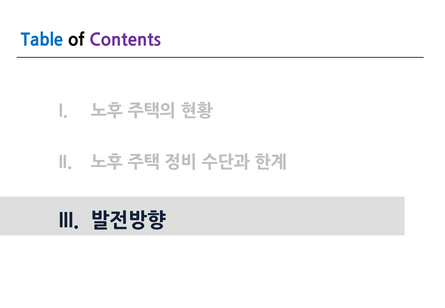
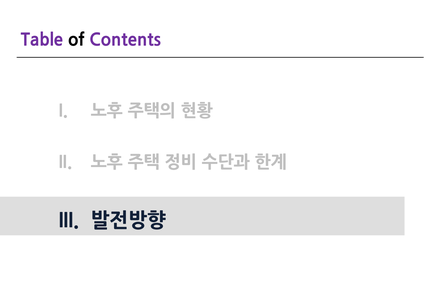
Table colour: blue -> purple
